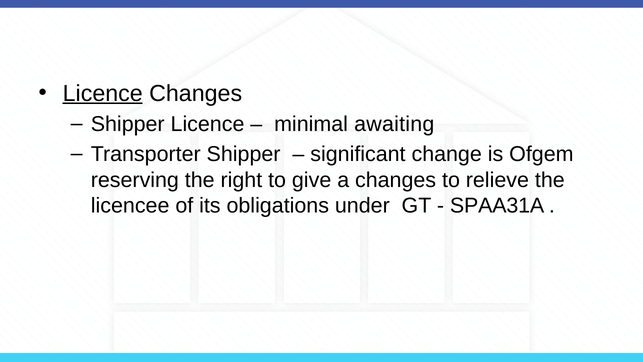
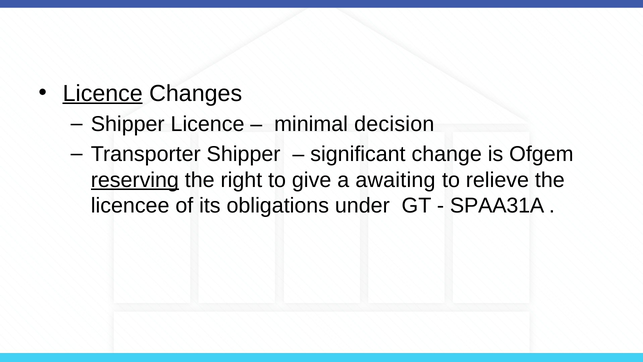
awaiting: awaiting -> decision
reserving underline: none -> present
a changes: changes -> awaiting
